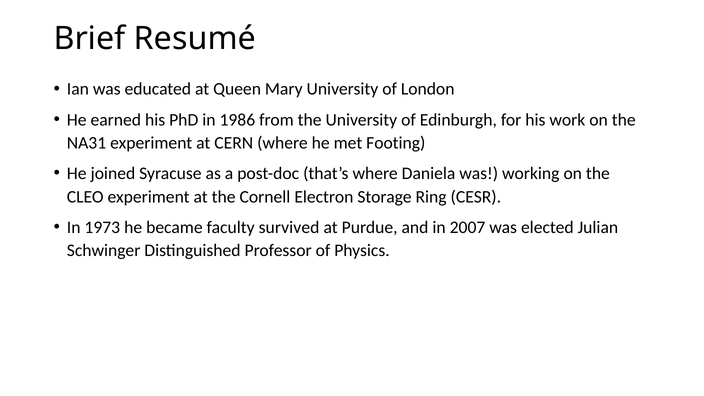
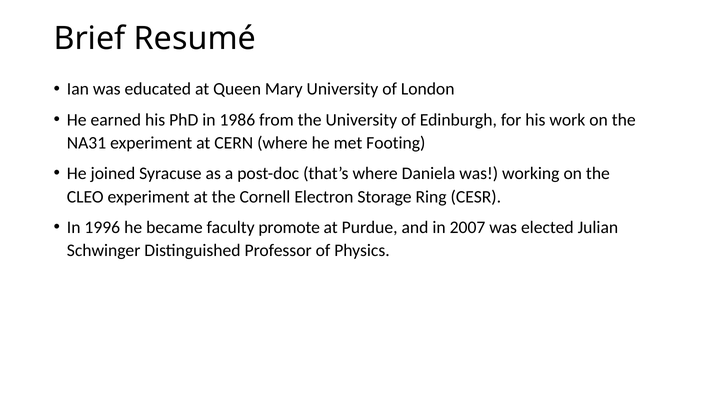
1973: 1973 -> 1996
survived: survived -> promote
